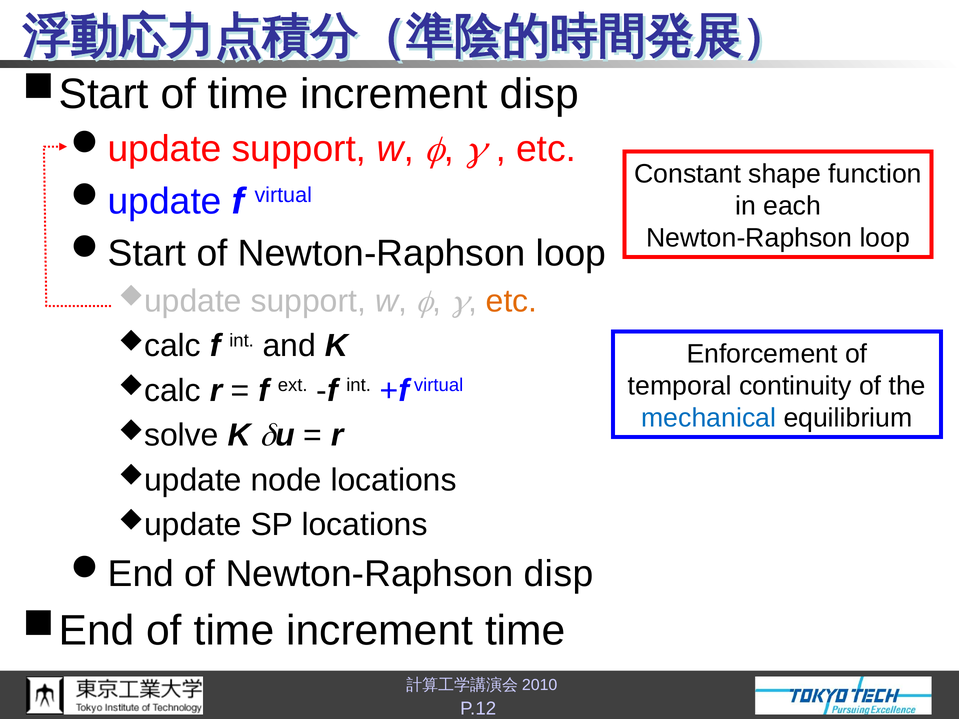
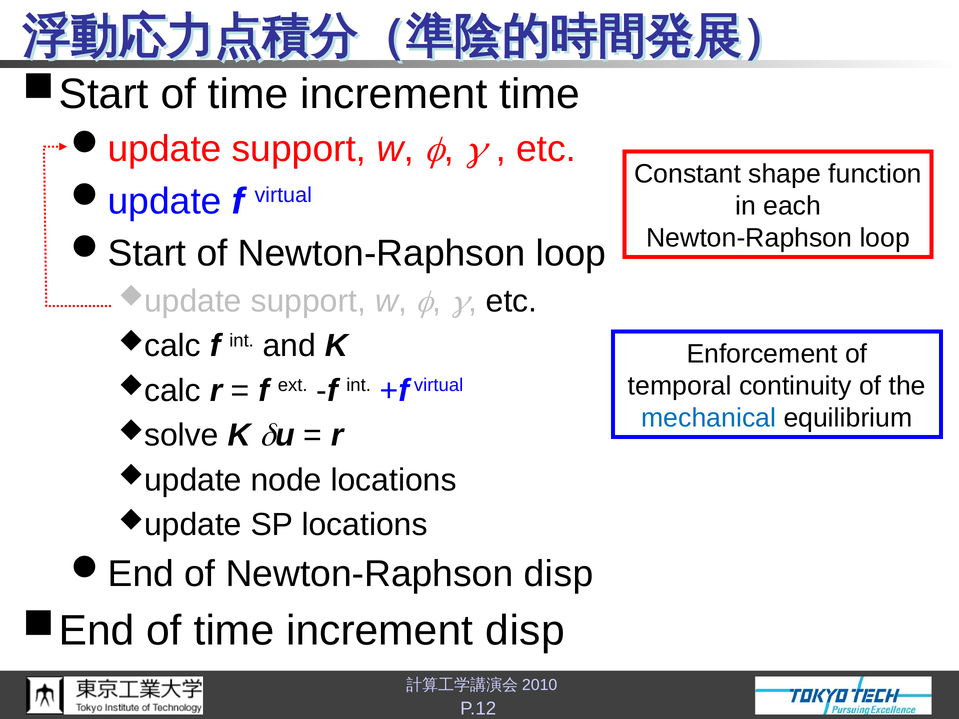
increment disp: disp -> time
etc at (511, 301) colour: orange -> black
increment time: time -> disp
